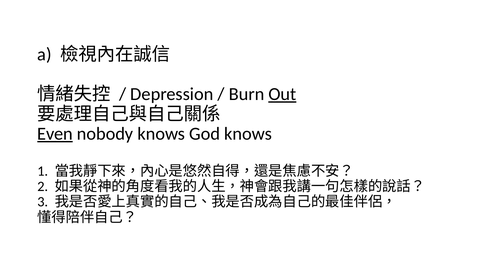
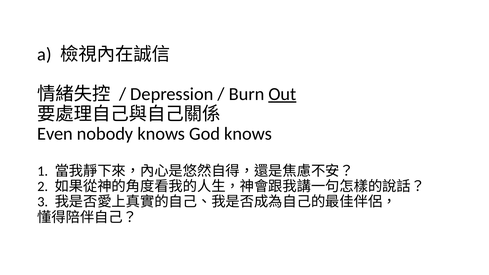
Even underline: present -> none
